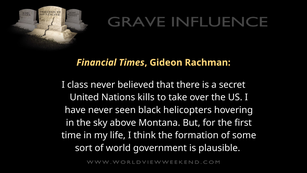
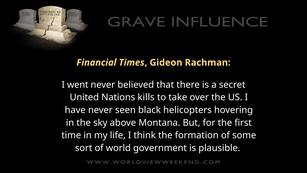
class: class -> went
